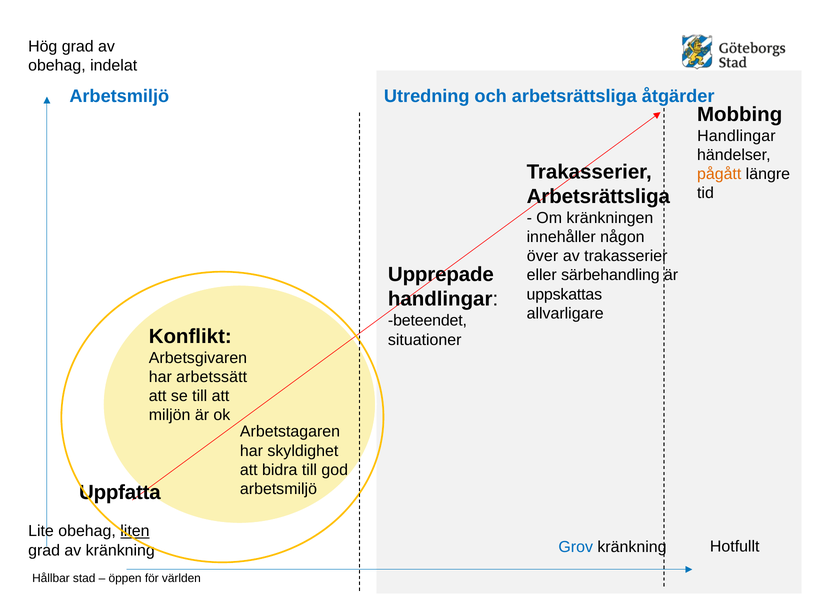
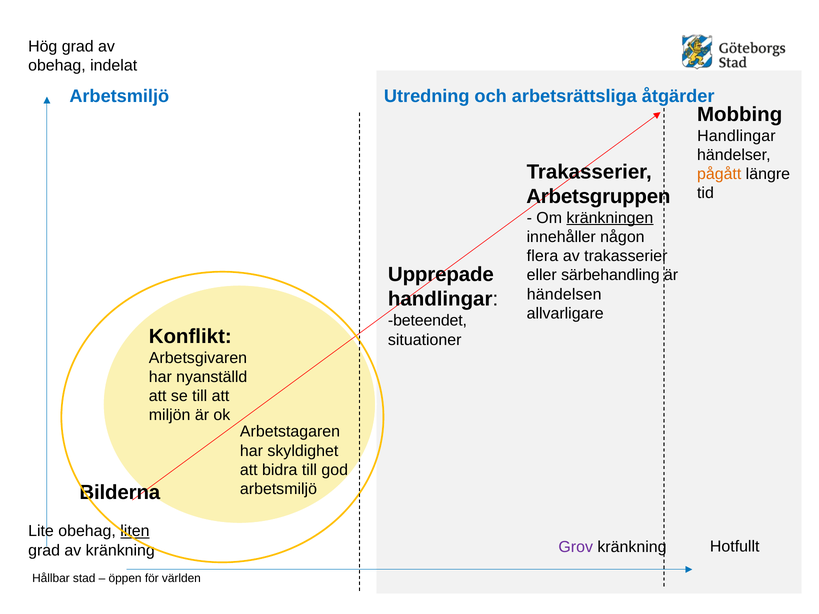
Arbetsrättsliga at (598, 196): Arbetsrättsliga -> Arbetsgruppen
kränkningen underline: none -> present
över: över -> flera
uppskattas: uppskattas -> händelsen
arbetssätt: arbetssätt -> nyanställd
Uppfatta: Uppfatta -> Bilderna
Grov colour: blue -> purple
